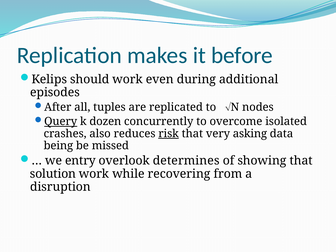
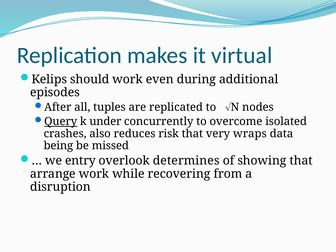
before: before -> virtual
dozen: dozen -> under
risk underline: present -> none
asking: asking -> wraps
solution: solution -> arrange
